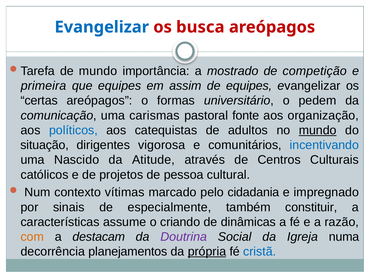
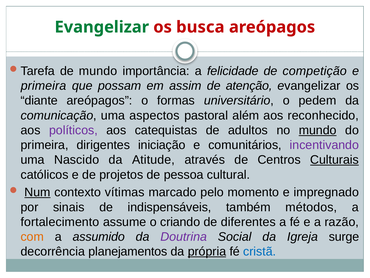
Evangelizar at (102, 27) colour: blue -> green
mostrado: mostrado -> felicidade
que equipes: equipes -> possam
de equipes: equipes -> atenção
certas: certas -> diante
carismas: carismas -> aspectos
fonte: fonte -> além
organização: organização -> reconhecido
políticos colour: blue -> purple
situação at (45, 145): situação -> primeira
vigorosa: vigorosa -> iniciação
incentivando colour: blue -> purple
Culturais underline: none -> present
Num underline: none -> present
cidadania: cidadania -> momento
especialmente: especialmente -> indispensáveis
constituir: constituir -> métodos
características: características -> fortalecimento
dinâmicas: dinâmicas -> diferentes
destacam: destacam -> assumido
numa: numa -> surge
